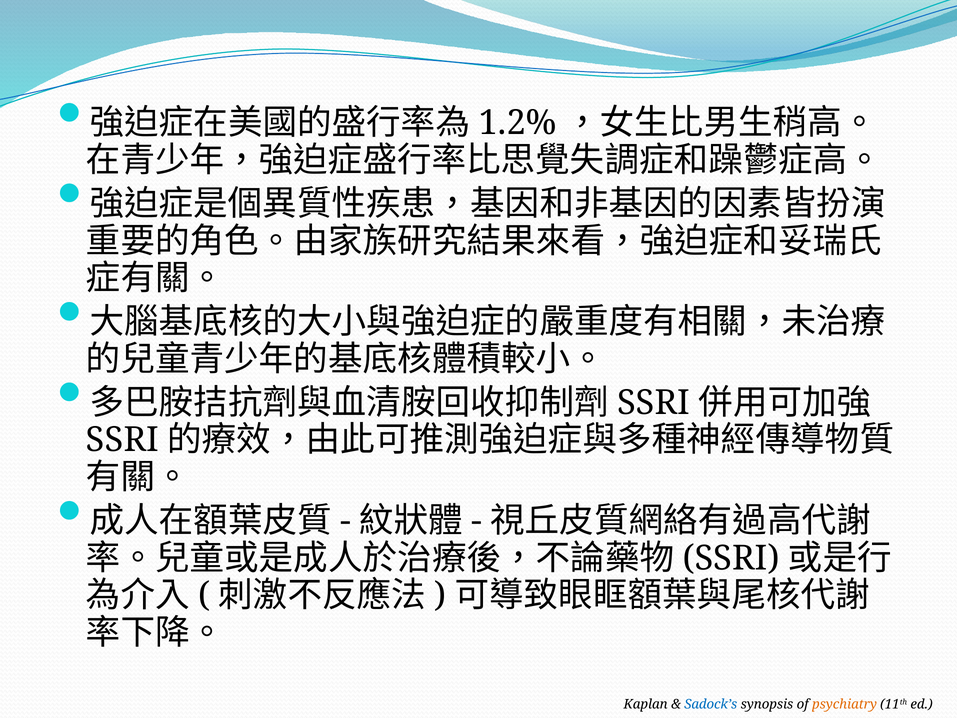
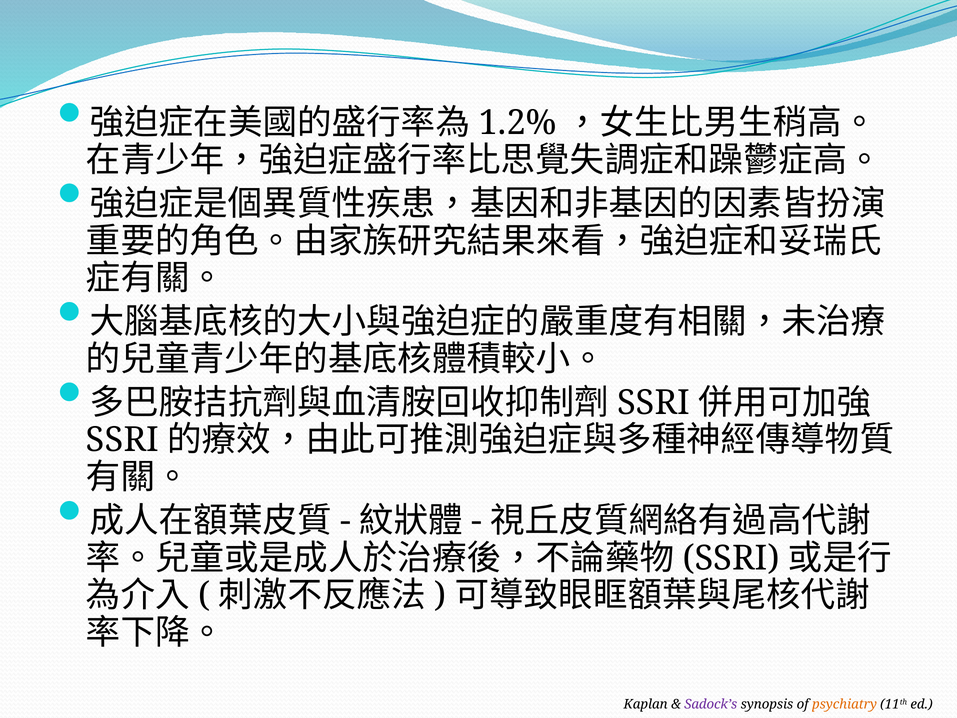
Sadock’s colour: blue -> purple
